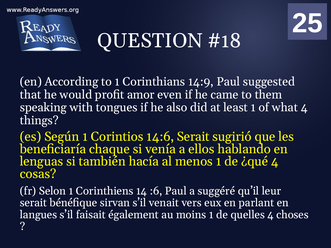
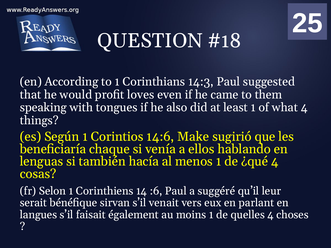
14:9: 14:9 -> 14:3
amor: amor -> loves
14:6 Serait: Serait -> Make
